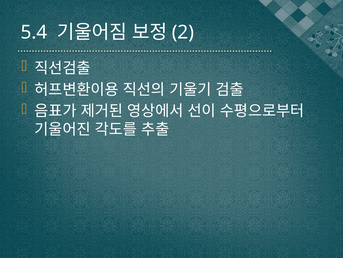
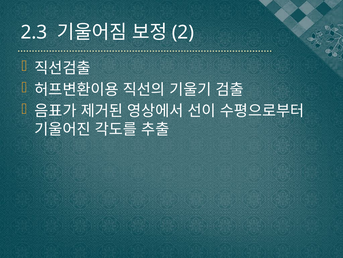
5.4: 5.4 -> 2.3
